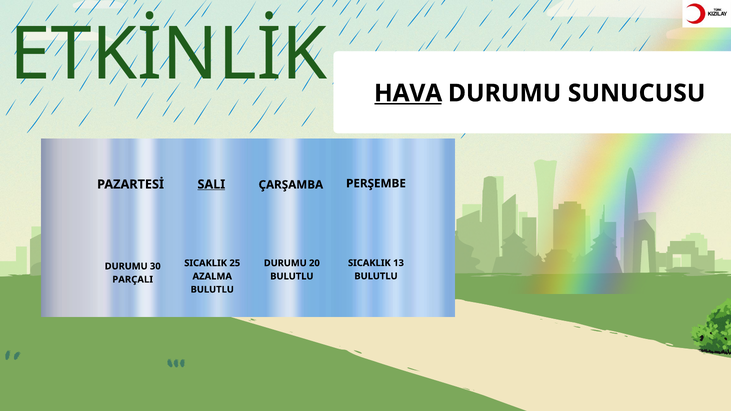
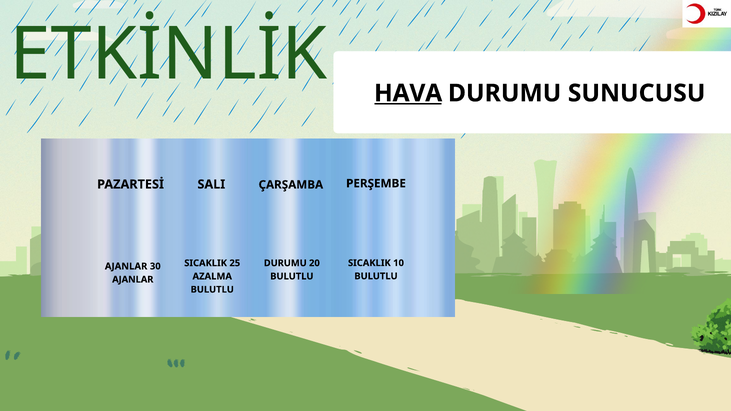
SALI underline: present -> none
13: 13 -> 10
DURUMU at (126, 266): DURUMU -> AJANLAR
PARÇALI at (133, 280): PARÇALI -> AJANLAR
